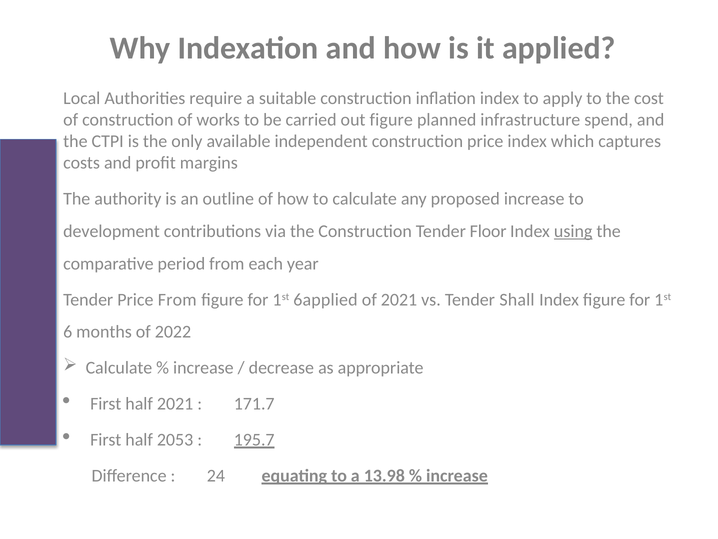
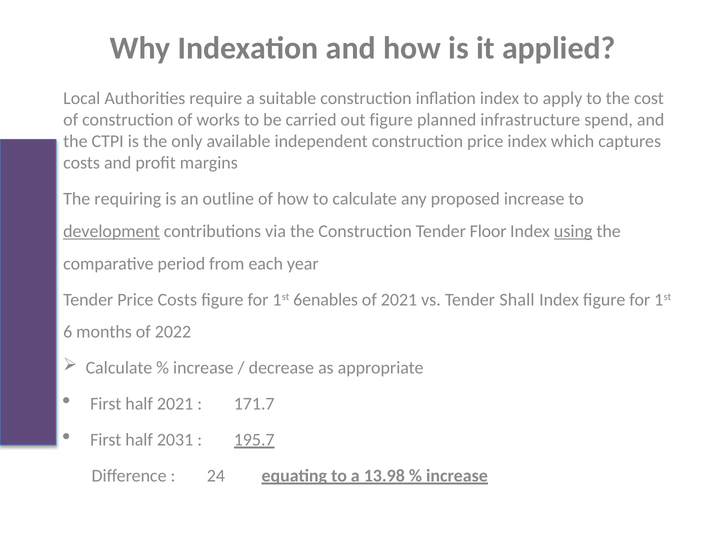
authority: authority -> requiring
development underline: none -> present
Price From: From -> Costs
6applied: 6applied -> 6enables
2053: 2053 -> 2031
